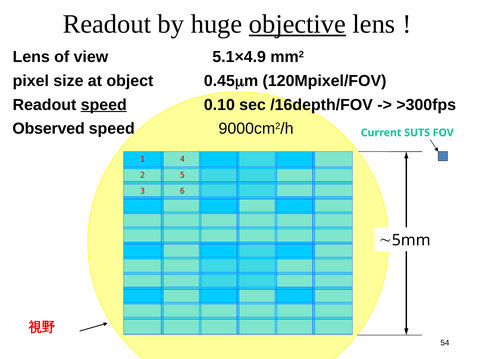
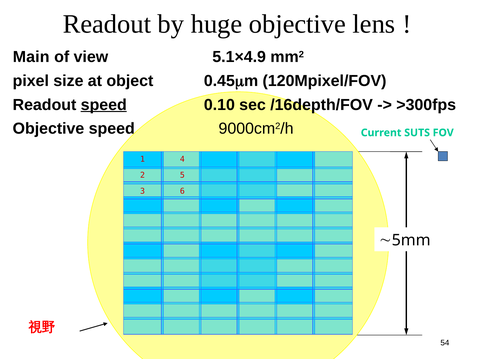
objective at (297, 24) underline: present -> none
Lens at (31, 57): Lens -> Main
Observed at (49, 129): Observed -> Objective
